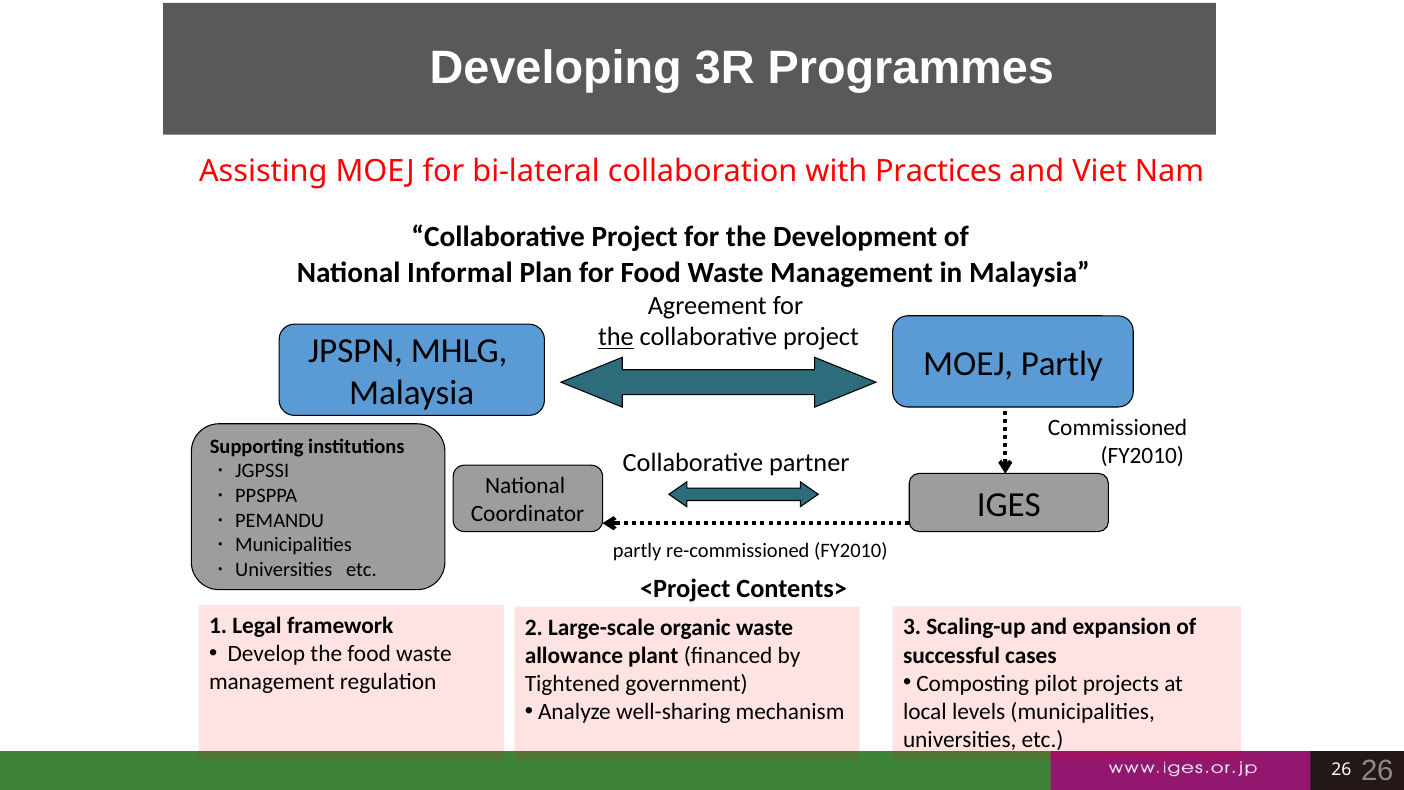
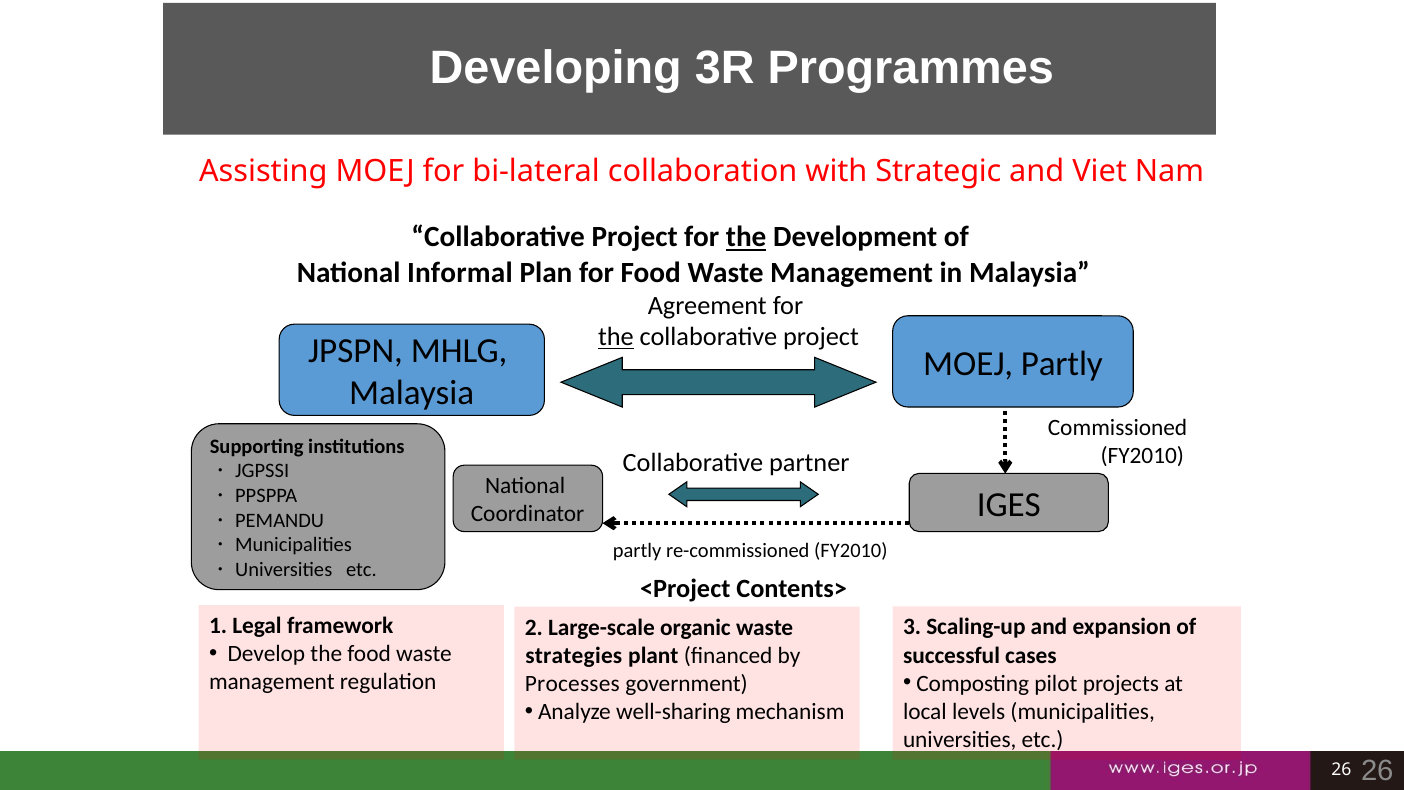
Practices: Practices -> Strategic
the at (746, 237) underline: none -> present
allowance: allowance -> strategies
Tightened: Tightened -> Processes
